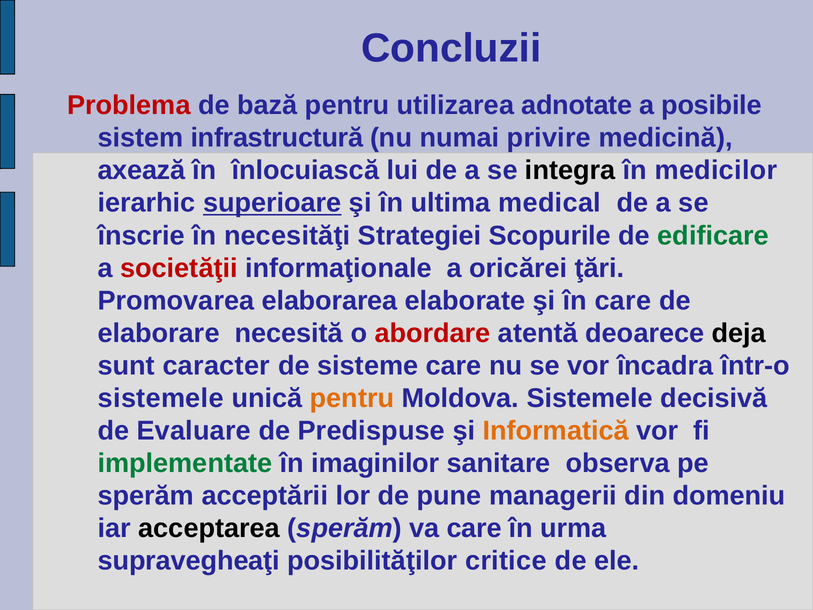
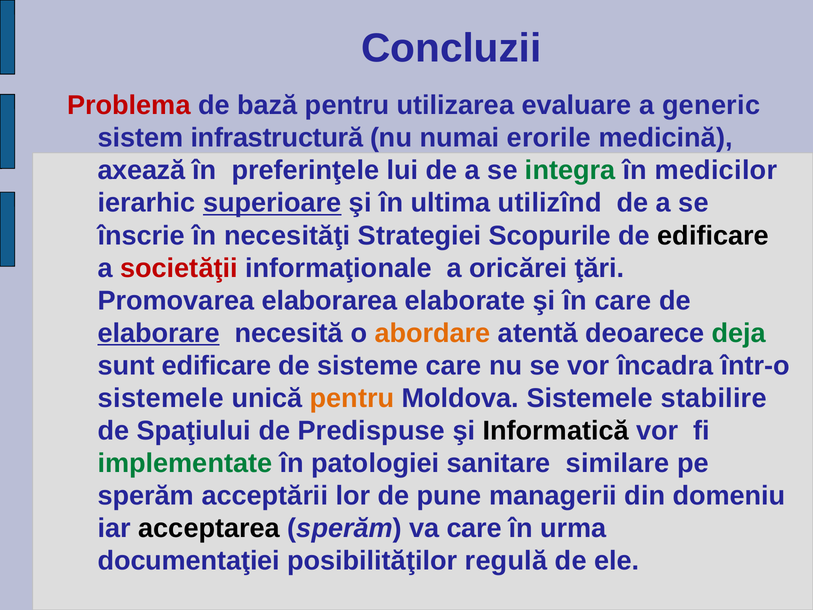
adnotate: adnotate -> evaluare
posibile: posibile -> generic
privire: privire -> erorile
înlocuiască: înlocuiască -> preferinţele
integra colour: black -> green
medical: medical -> utilizînd
edificare at (713, 235) colour: green -> black
elaborare underline: none -> present
abordare colour: red -> orange
deja colour: black -> green
sunt caracter: caracter -> edificare
decisivă: decisivă -> stabilire
Evaluare: Evaluare -> Spaţiului
Informatică colour: orange -> black
imaginilor: imaginilor -> patologiei
observa: observa -> similare
supravegheaţi: supravegheaţi -> documentaţiei
critice: critice -> regulă
